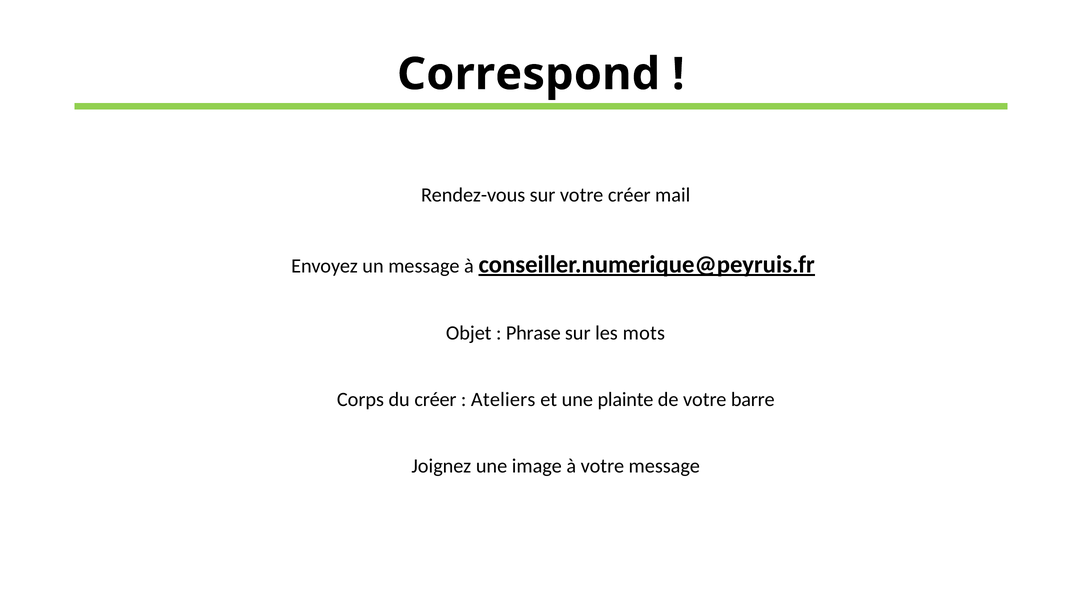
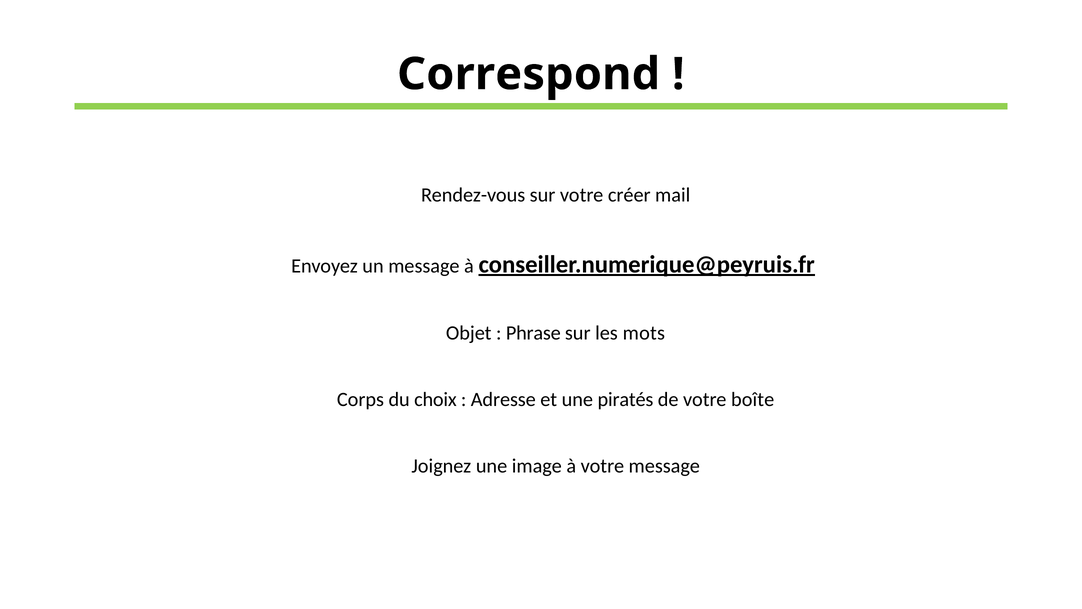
du créer: créer -> choix
Ateliers: Ateliers -> Adresse
plainte: plainte -> piratés
barre: barre -> boîte
